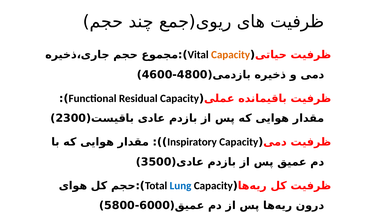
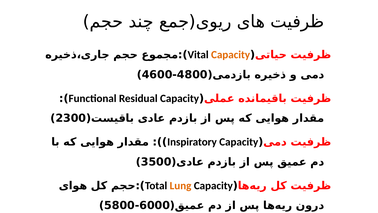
Lung colour: blue -> orange
